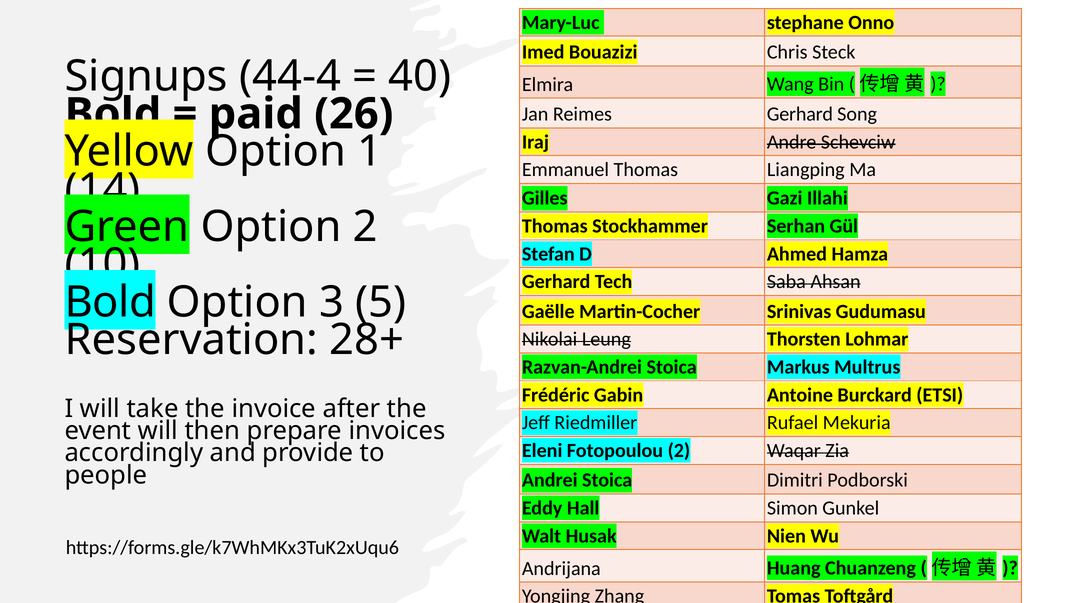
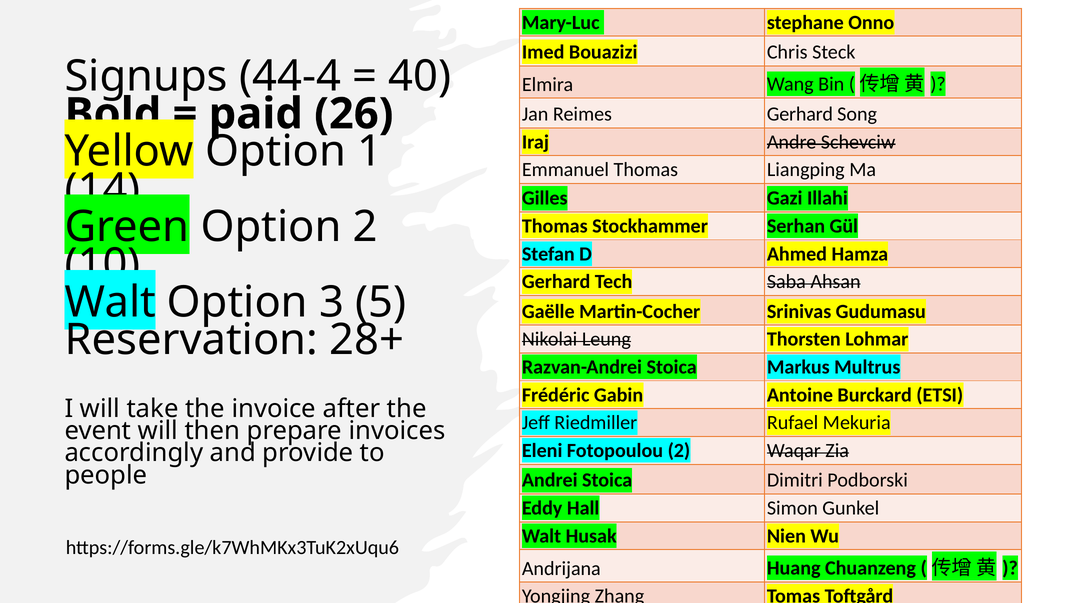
Bold at (110, 302): Bold -> Walt
